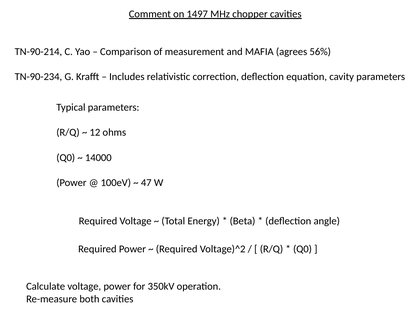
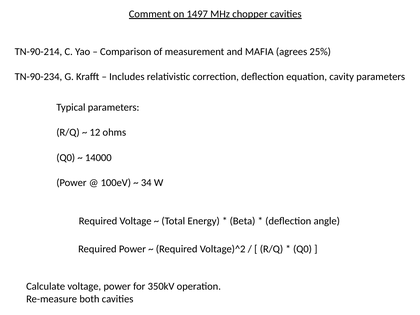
56%: 56% -> 25%
47: 47 -> 34
